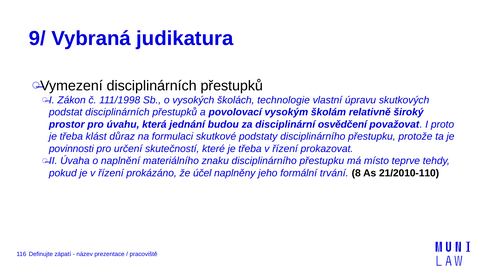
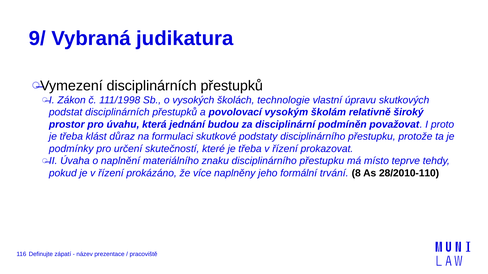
osvědčení: osvědčení -> podmíněn
povinnosti: povinnosti -> podmínky
účel: účel -> více
21/2010-110: 21/2010-110 -> 28/2010-110
